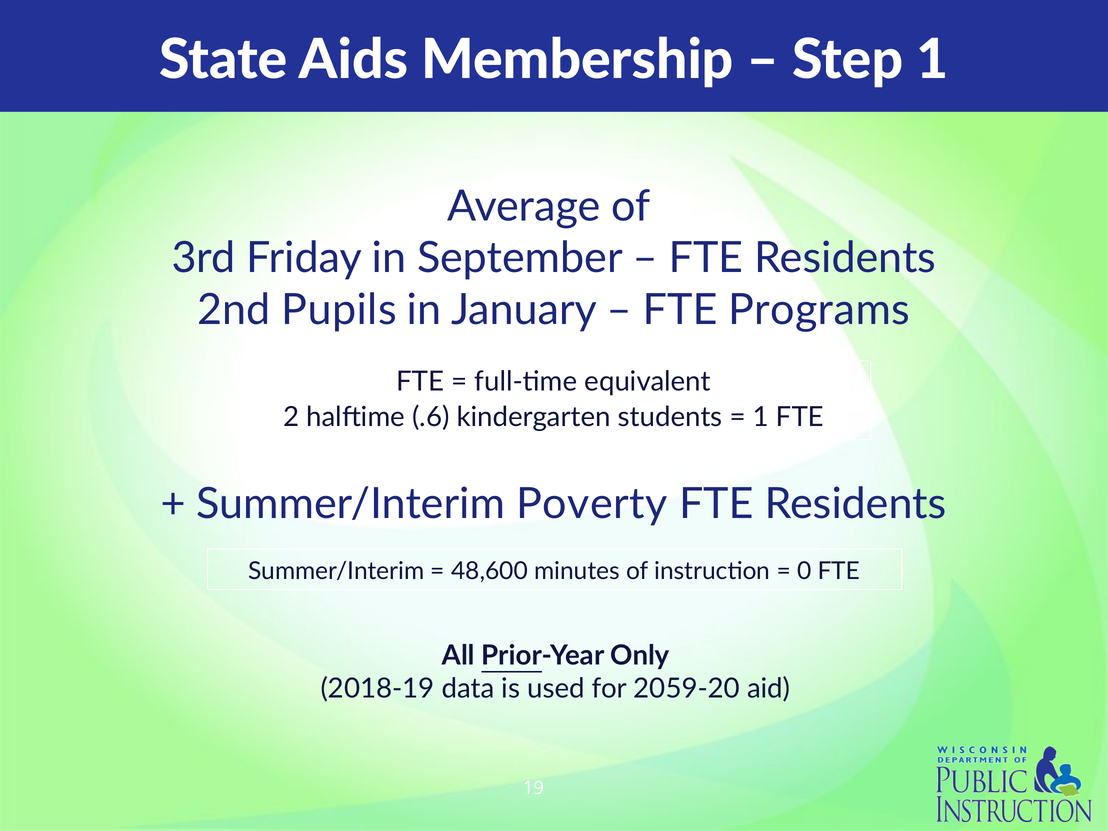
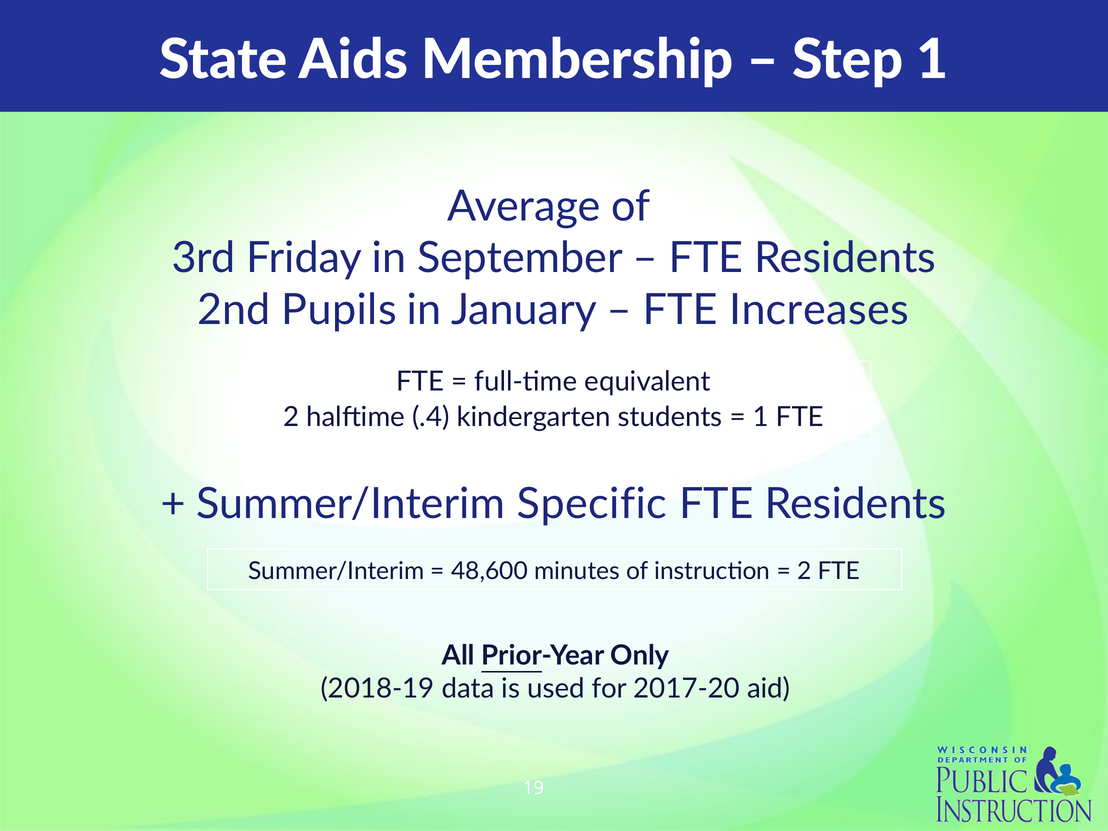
Programs: Programs -> Increases
.6: .6 -> .4
Poverty: Poverty -> Specific
0 at (804, 571): 0 -> 2
2059-20: 2059-20 -> 2017-20
